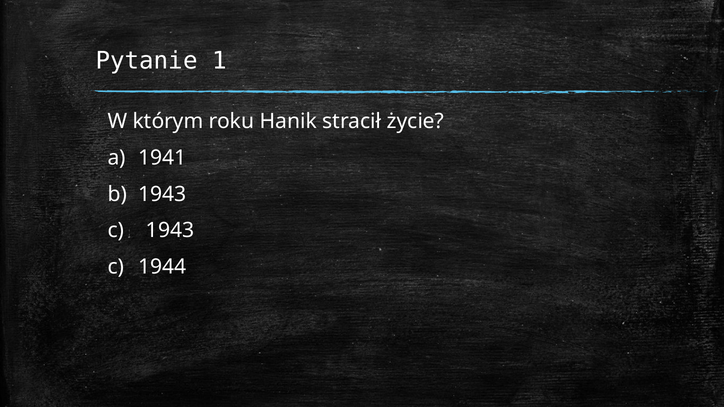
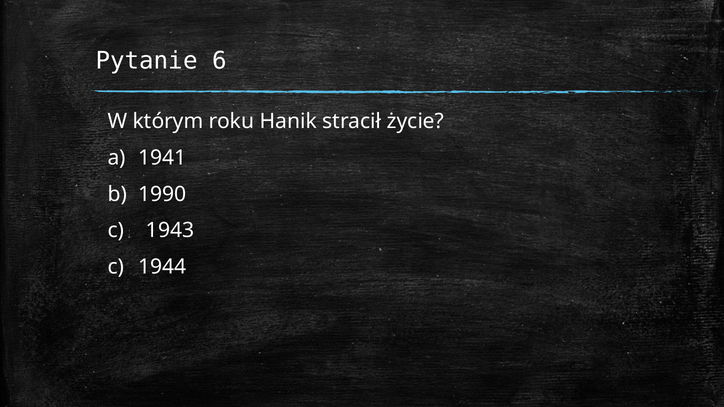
1: 1 -> 6
1943 at (162, 194): 1943 -> 1990
